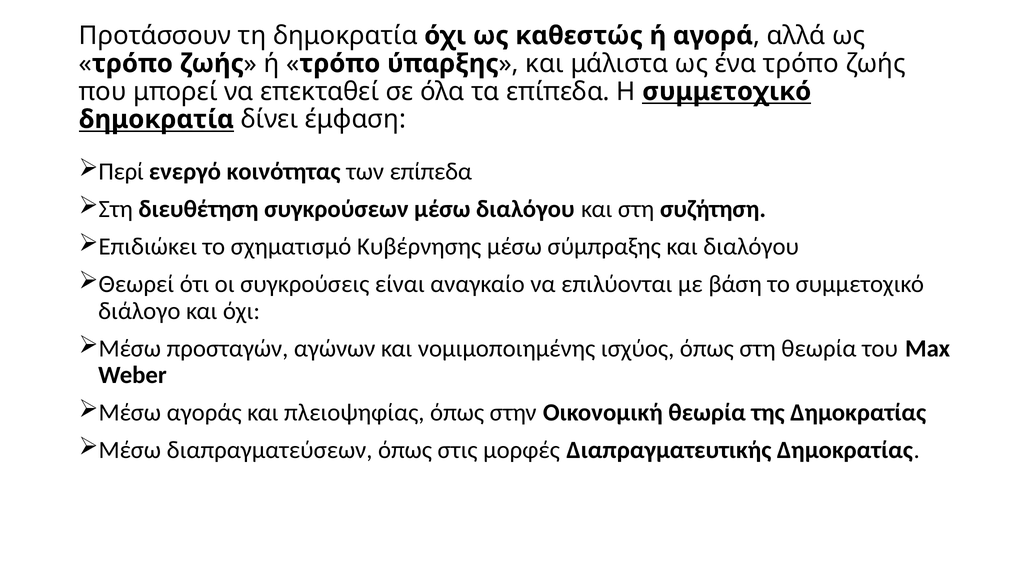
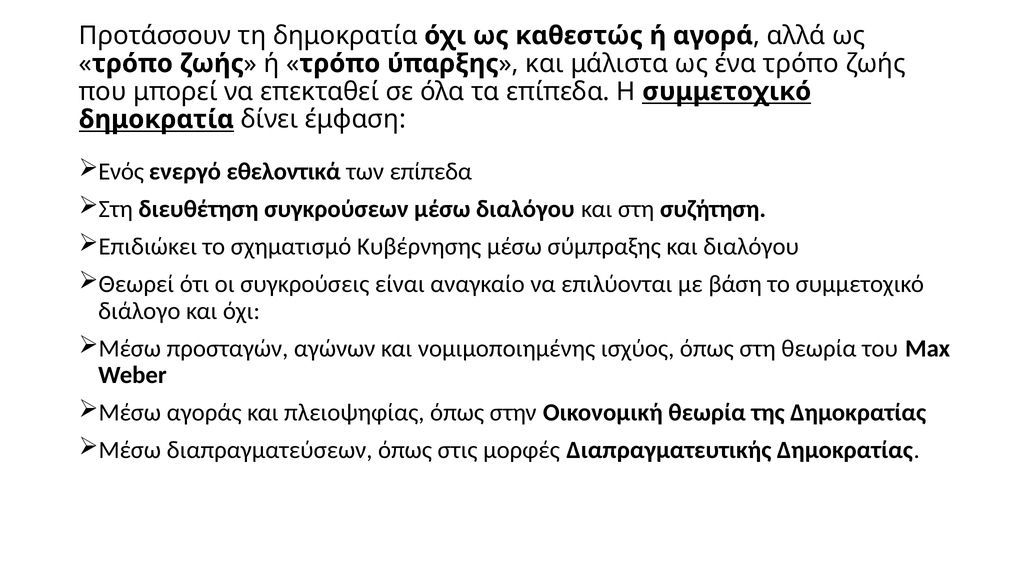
Περί: Περί -> Ενός
κοινότητας: κοινότητας -> εθελοντικά
